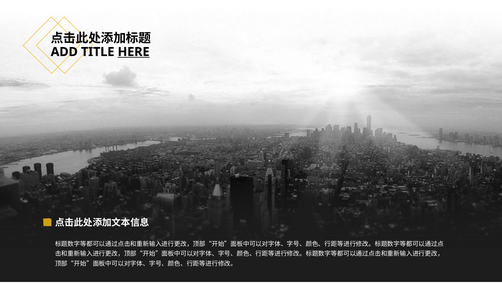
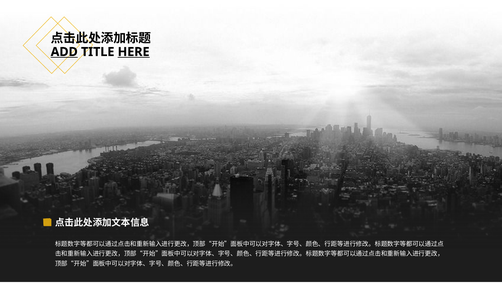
ADD underline: none -> present
